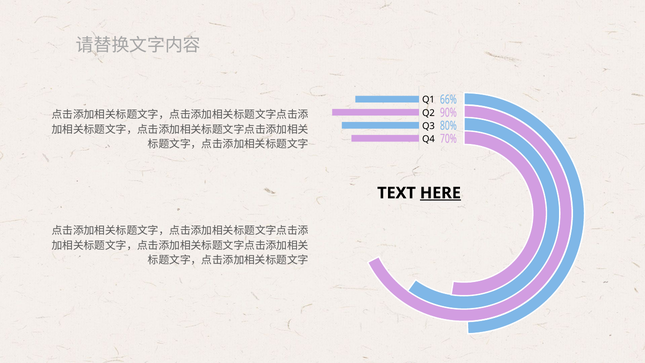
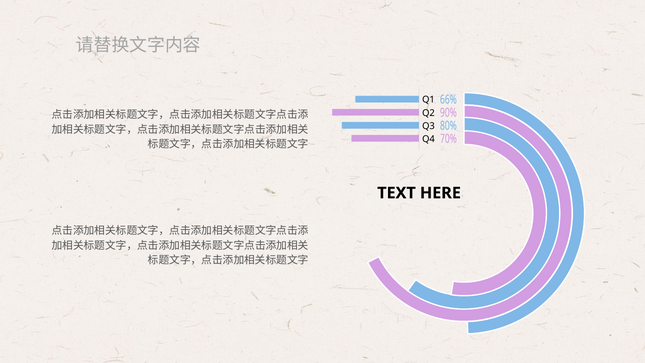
HERE underline: present -> none
